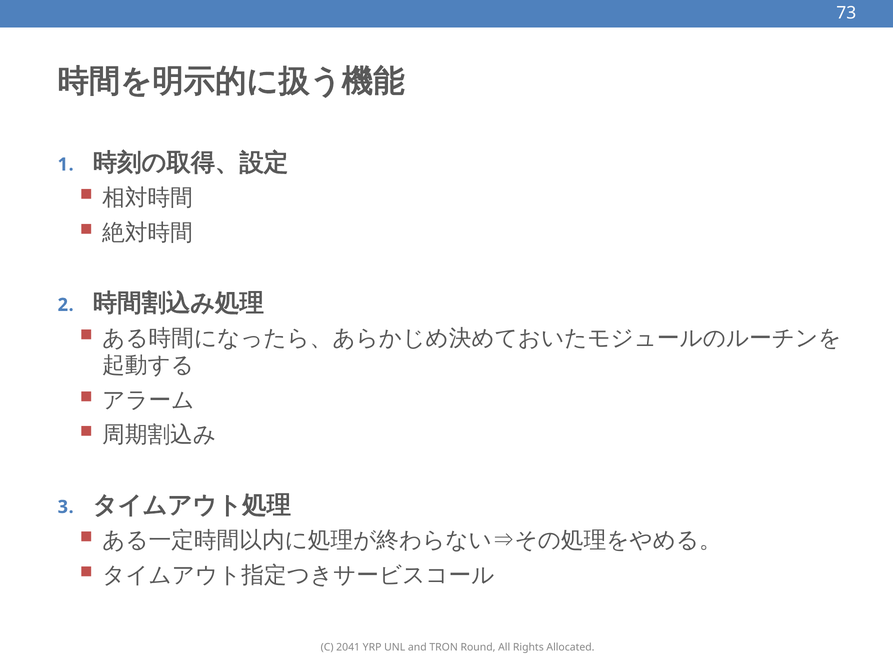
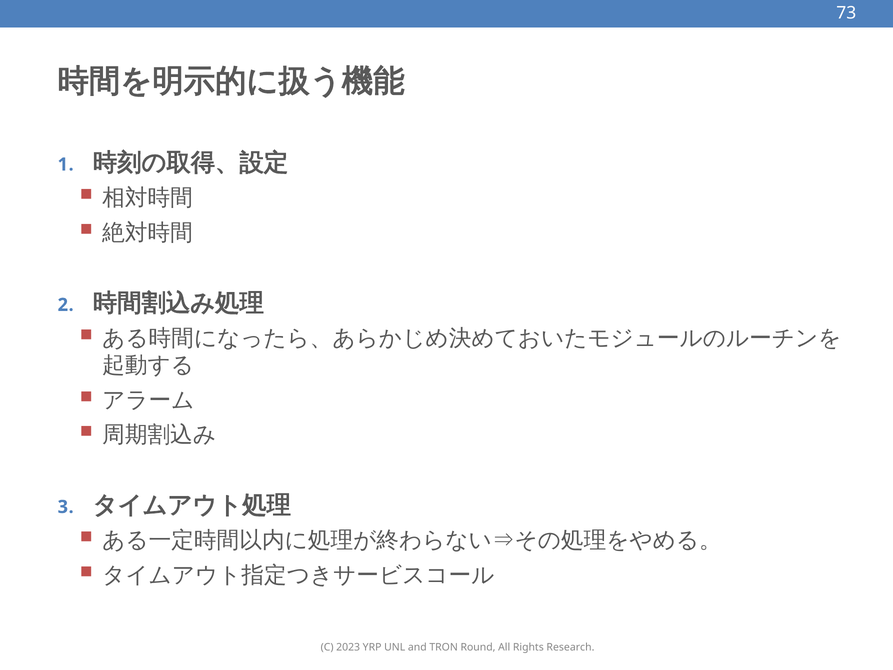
2041: 2041 -> 2023
Allocated: Allocated -> Research
